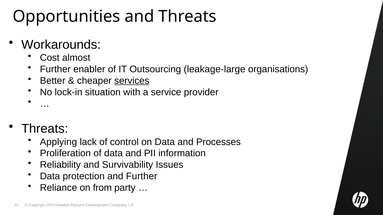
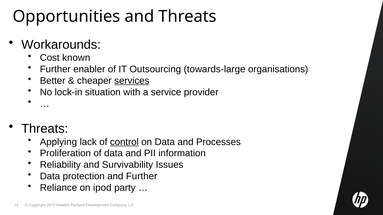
almost: almost -> known
leakage-large: leakage-large -> towards-large
control underline: none -> present
from: from -> ipod
